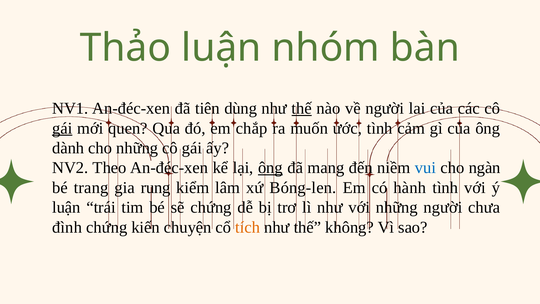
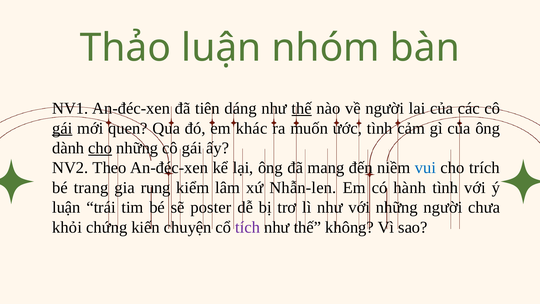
dùng: dùng -> dáng
chắp: chắp -> khác
cho at (100, 148) underline: none -> present
ông at (270, 168) underline: present -> none
ngàn: ngàn -> trích
Bóng-len: Bóng-len -> Nhẫn-len
sẽ chứng: chứng -> poster
đình: đình -> khỏi
tích colour: orange -> purple
